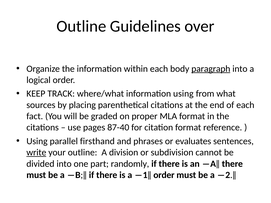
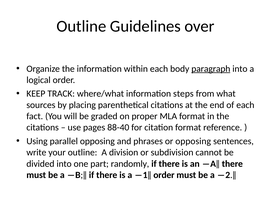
information using: using -> steps
87-40: 87-40 -> 88-40
parallel firsthand: firsthand -> opposing
or evaluates: evaluates -> opposing
write underline: present -> none
